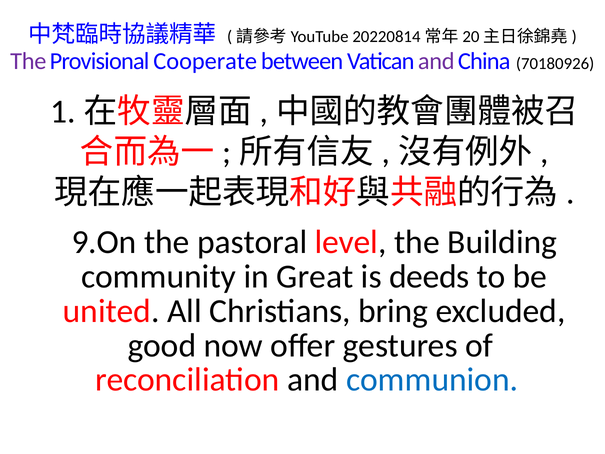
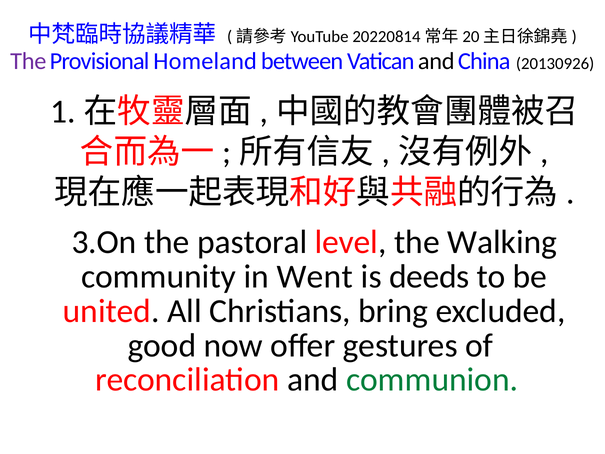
Cooperate: Cooperate -> Homeland
and at (436, 61) colour: purple -> black
70180926: 70180926 -> 20130926
9.On: 9.On -> 3.On
Building: Building -> Walking
Great: Great -> Went
communion colour: blue -> green
